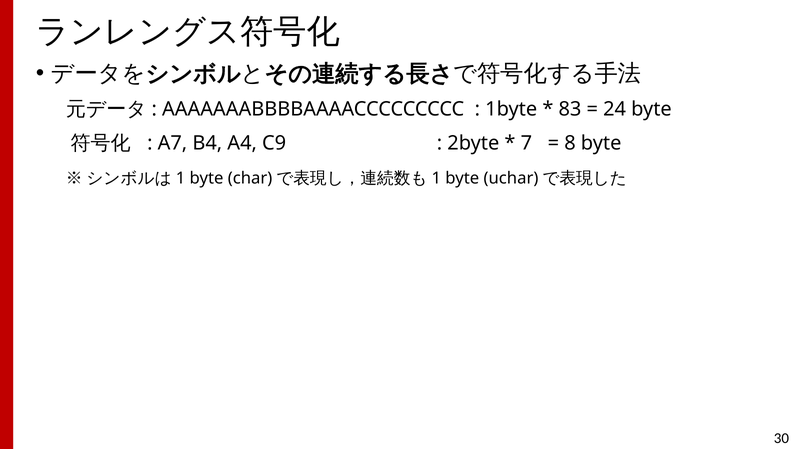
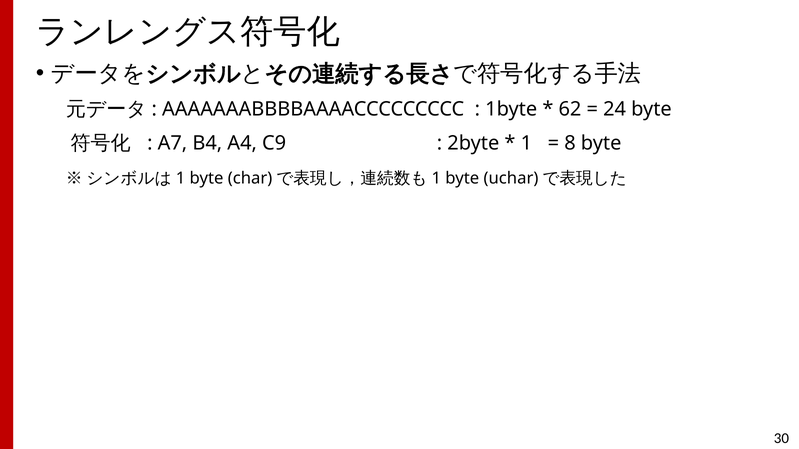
83: 83 -> 62
7: 7 -> 1
